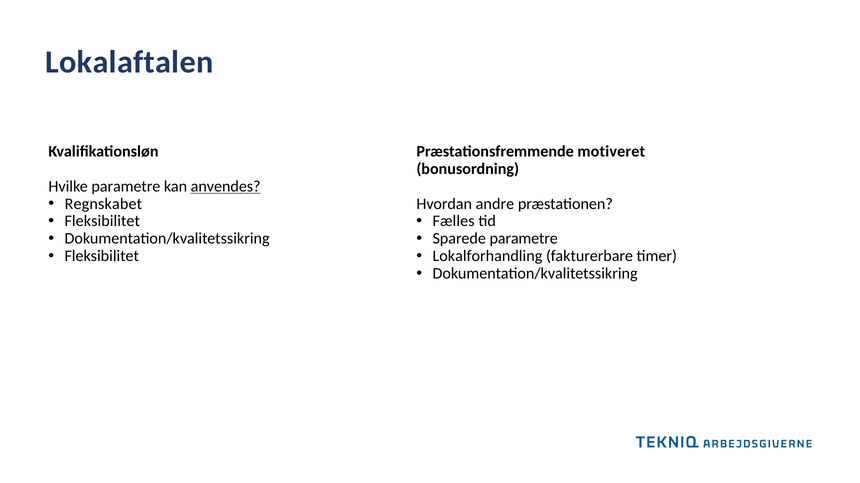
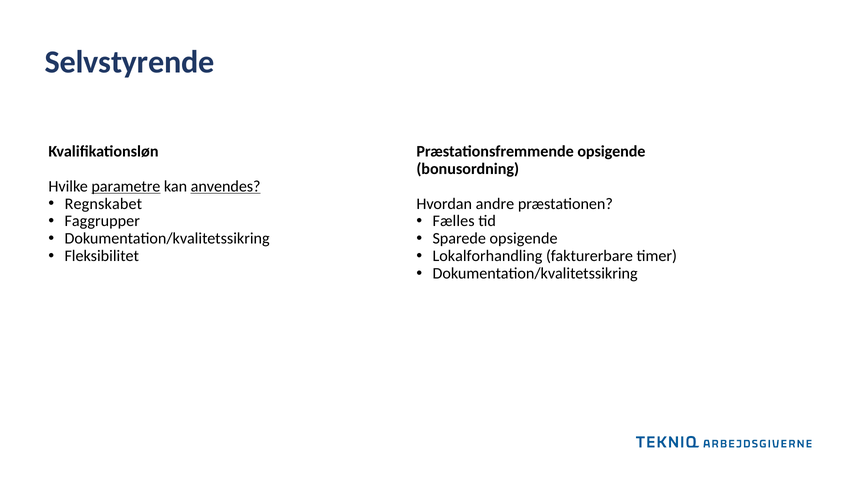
Lokalaftalen: Lokalaftalen -> Selvstyrende
Præstationsfremmende motiveret: motiveret -> opsigende
parametre at (126, 187) underline: none -> present
Fleksibilitet at (102, 221): Fleksibilitet -> Faggrupper
Sparede parametre: parametre -> opsigende
